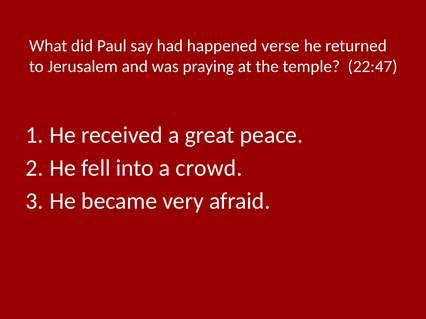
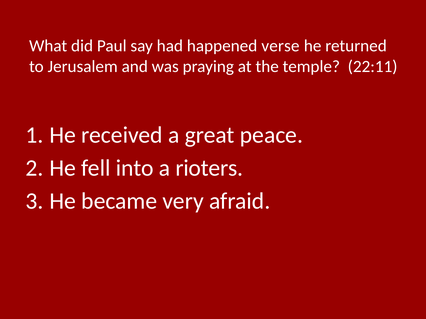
22:47: 22:47 -> 22:11
crowd: crowd -> rioters
